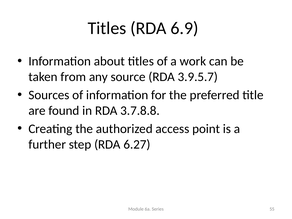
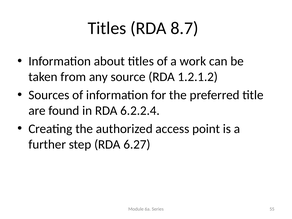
6.9: 6.9 -> 8.7
3.9.5.7: 3.9.5.7 -> 1.2.1.2
3.7.8.8: 3.7.8.8 -> 6.2.2.4
